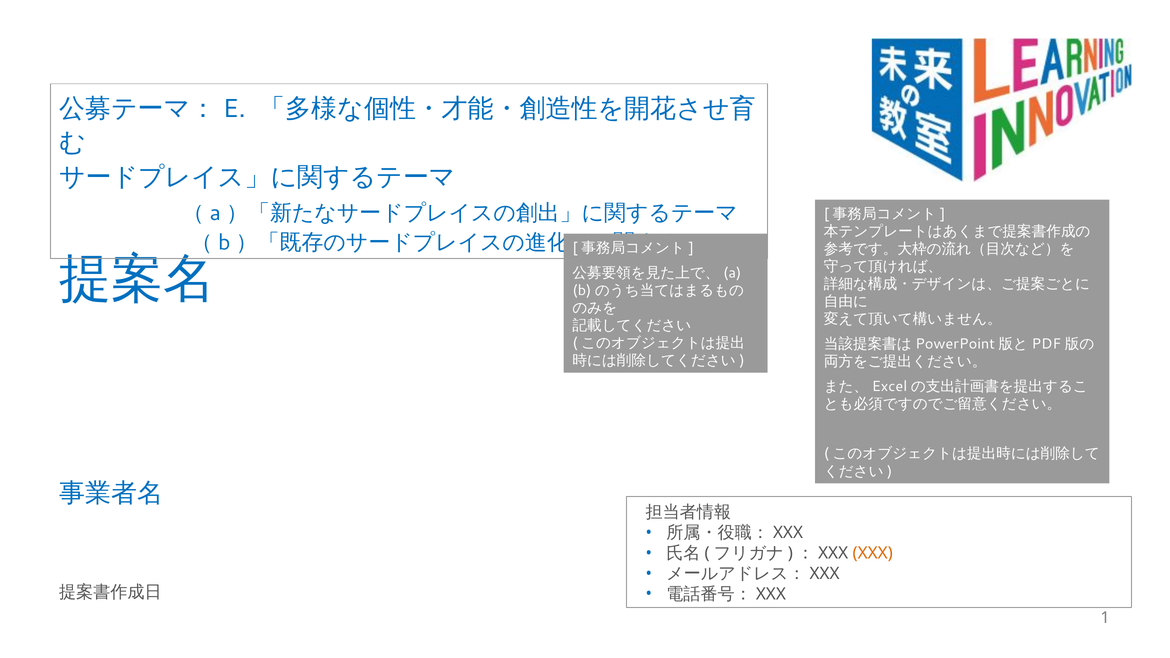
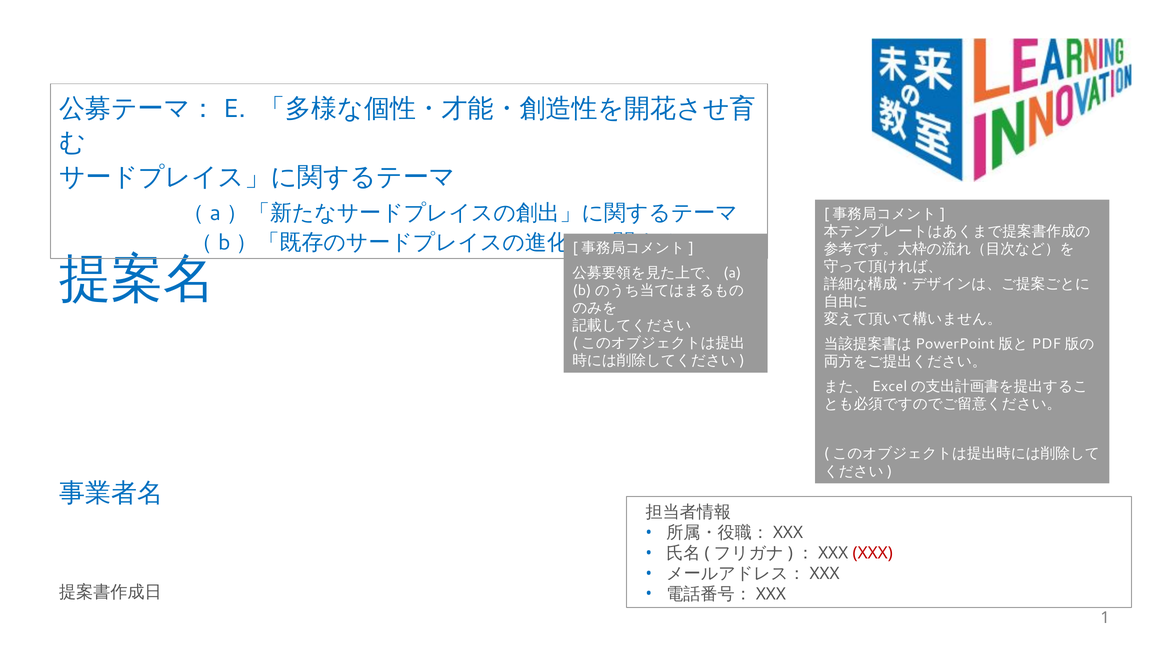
XXX colour: orange -> red
